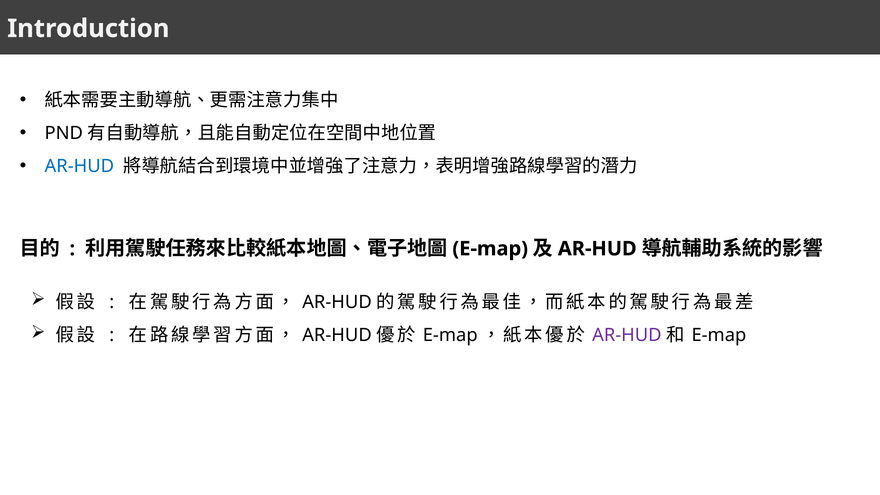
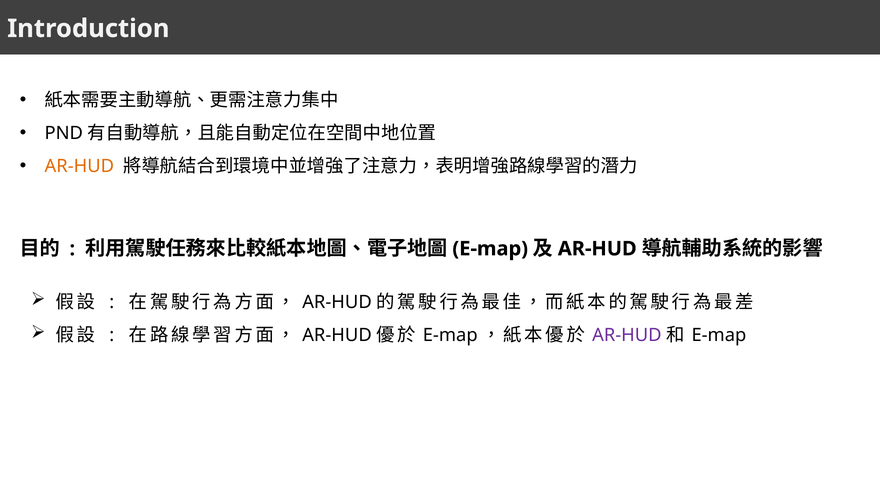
AR-HUD at (79, 166) colour: blue -> orange
